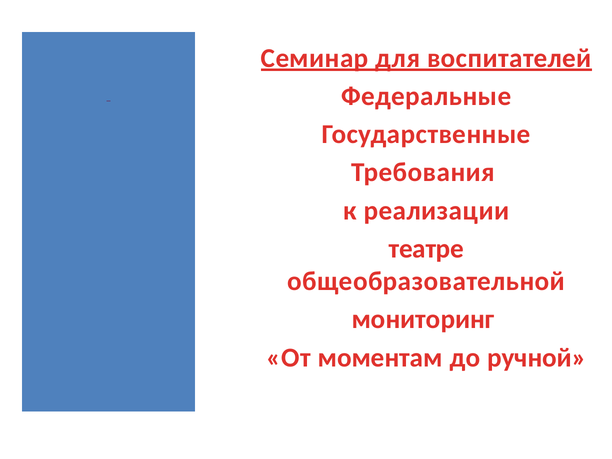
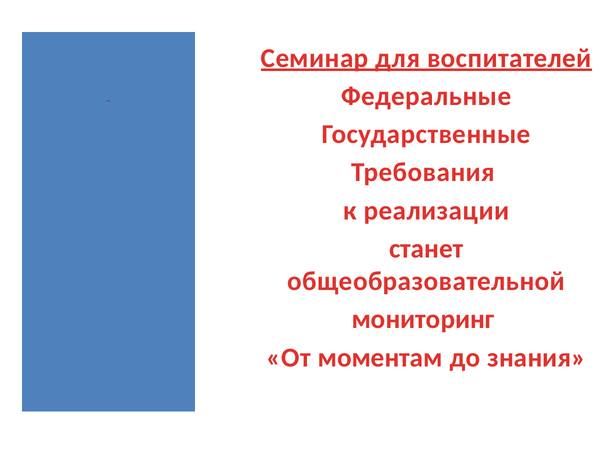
театре: театре -> станет
ручной: ручной -> знания
